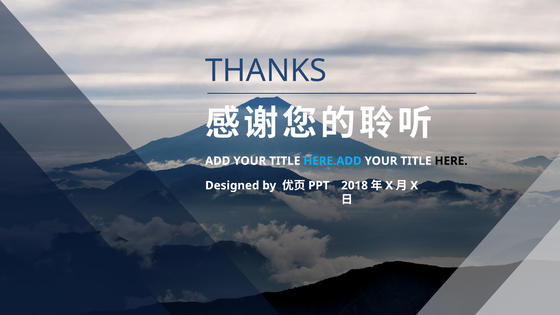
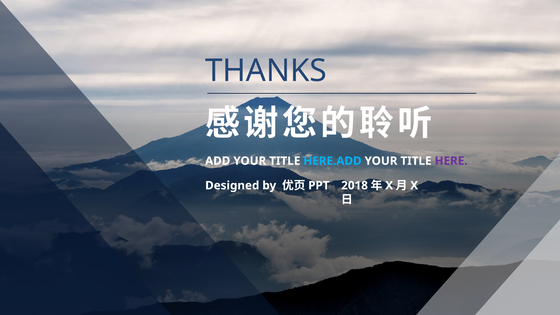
HERE colour: black -> purple
